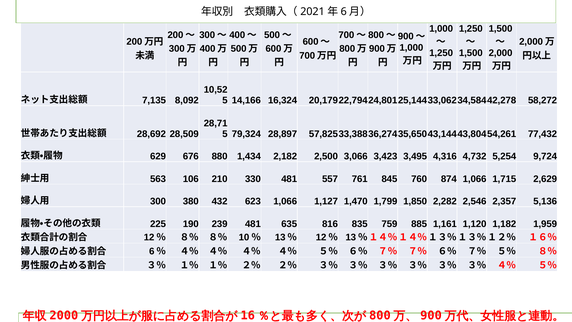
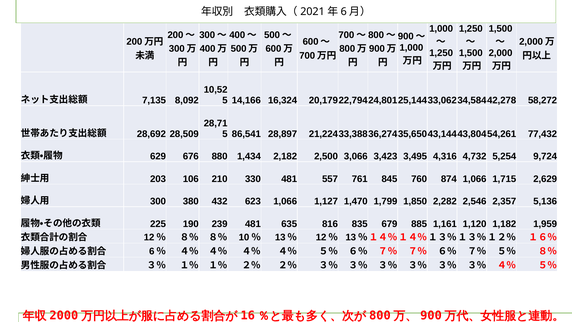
79,324: 79,324 -> 86,541
57,825: 57,825 -> 21,224
563: 563 -> 203
759: 759 -> 679
